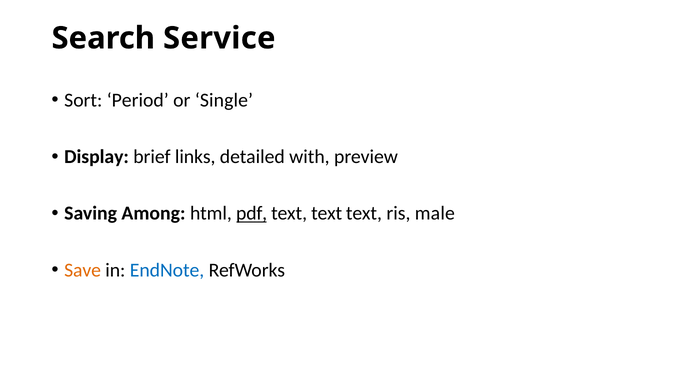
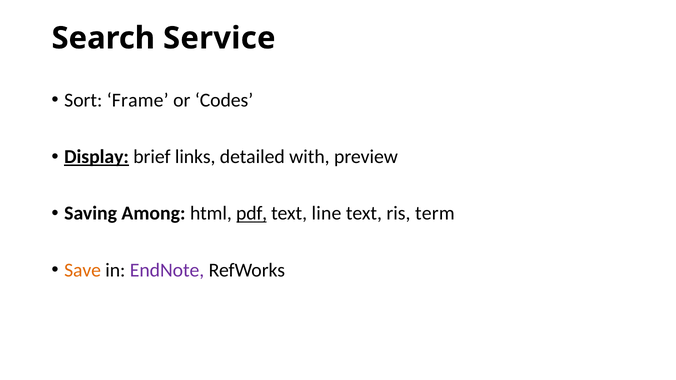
Period: Period -> Frame
Single: Single -> Codes
Display underline: none -> present
text at (327, 214): text -> line
male: male -> term
EndNote colour: blue -> purple
